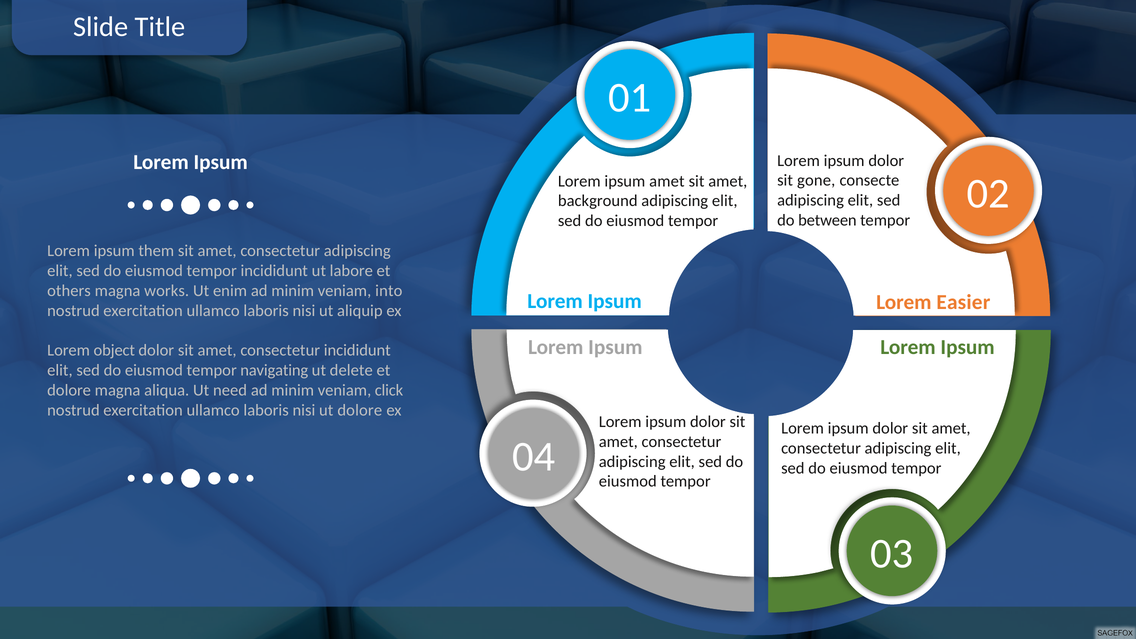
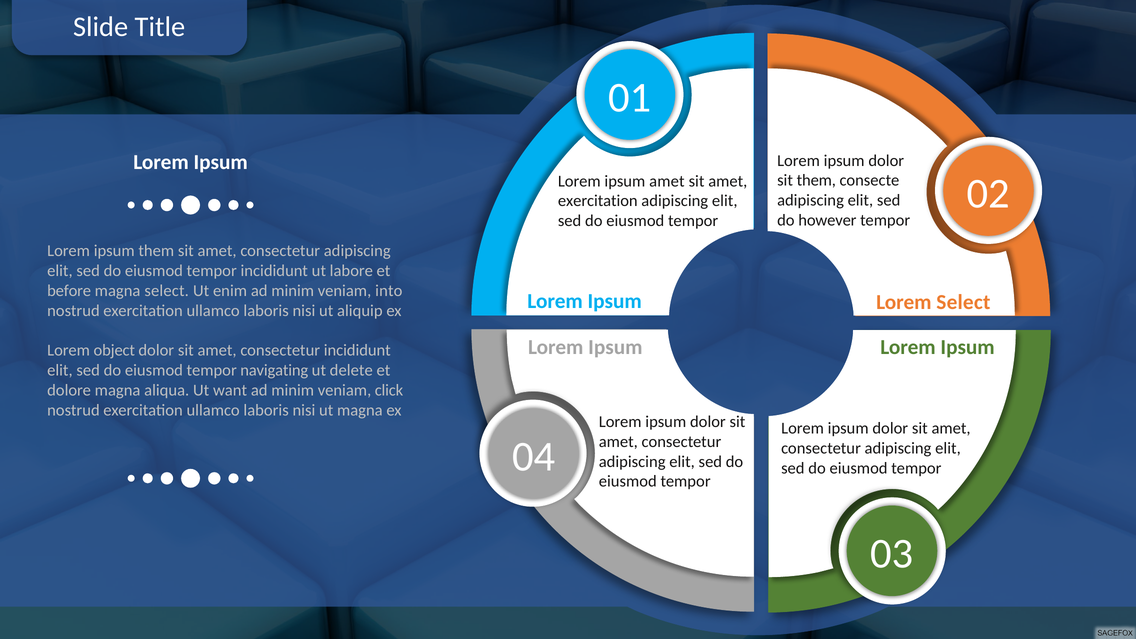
sit gone: gone -> them
background at (598, 201): background -> exercitation
between: between -> however
others: others -> before
magna works: works -> select
Lorem Easier: Easier -> Select
need: need -> want
ut dolore: dolore -> magna
